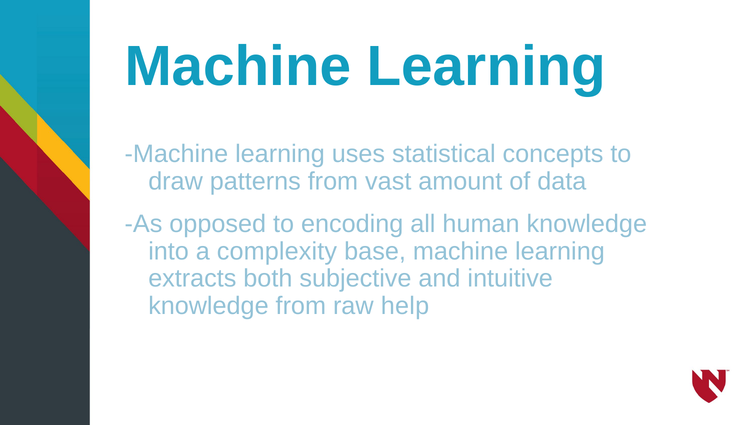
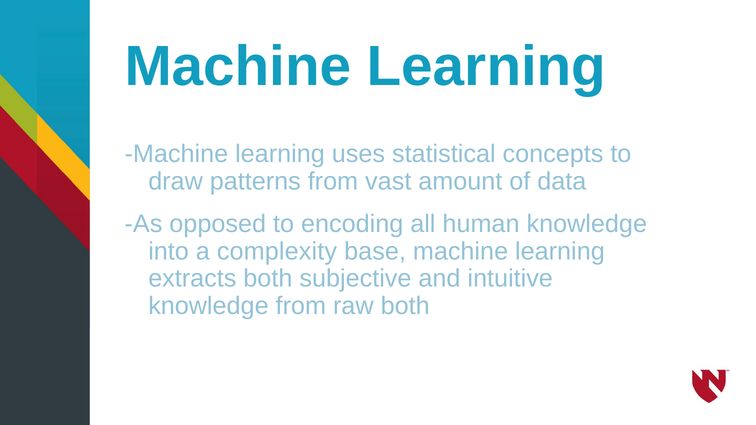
raw help: help -> both
